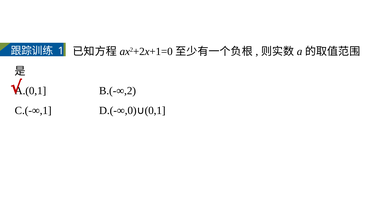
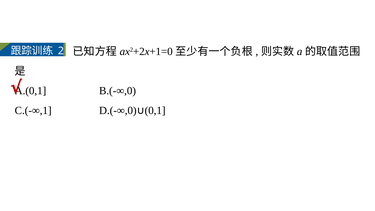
1: 1 -> 2
B.(-∞,2: B.(-∞,2 -> B.(-∞,0
